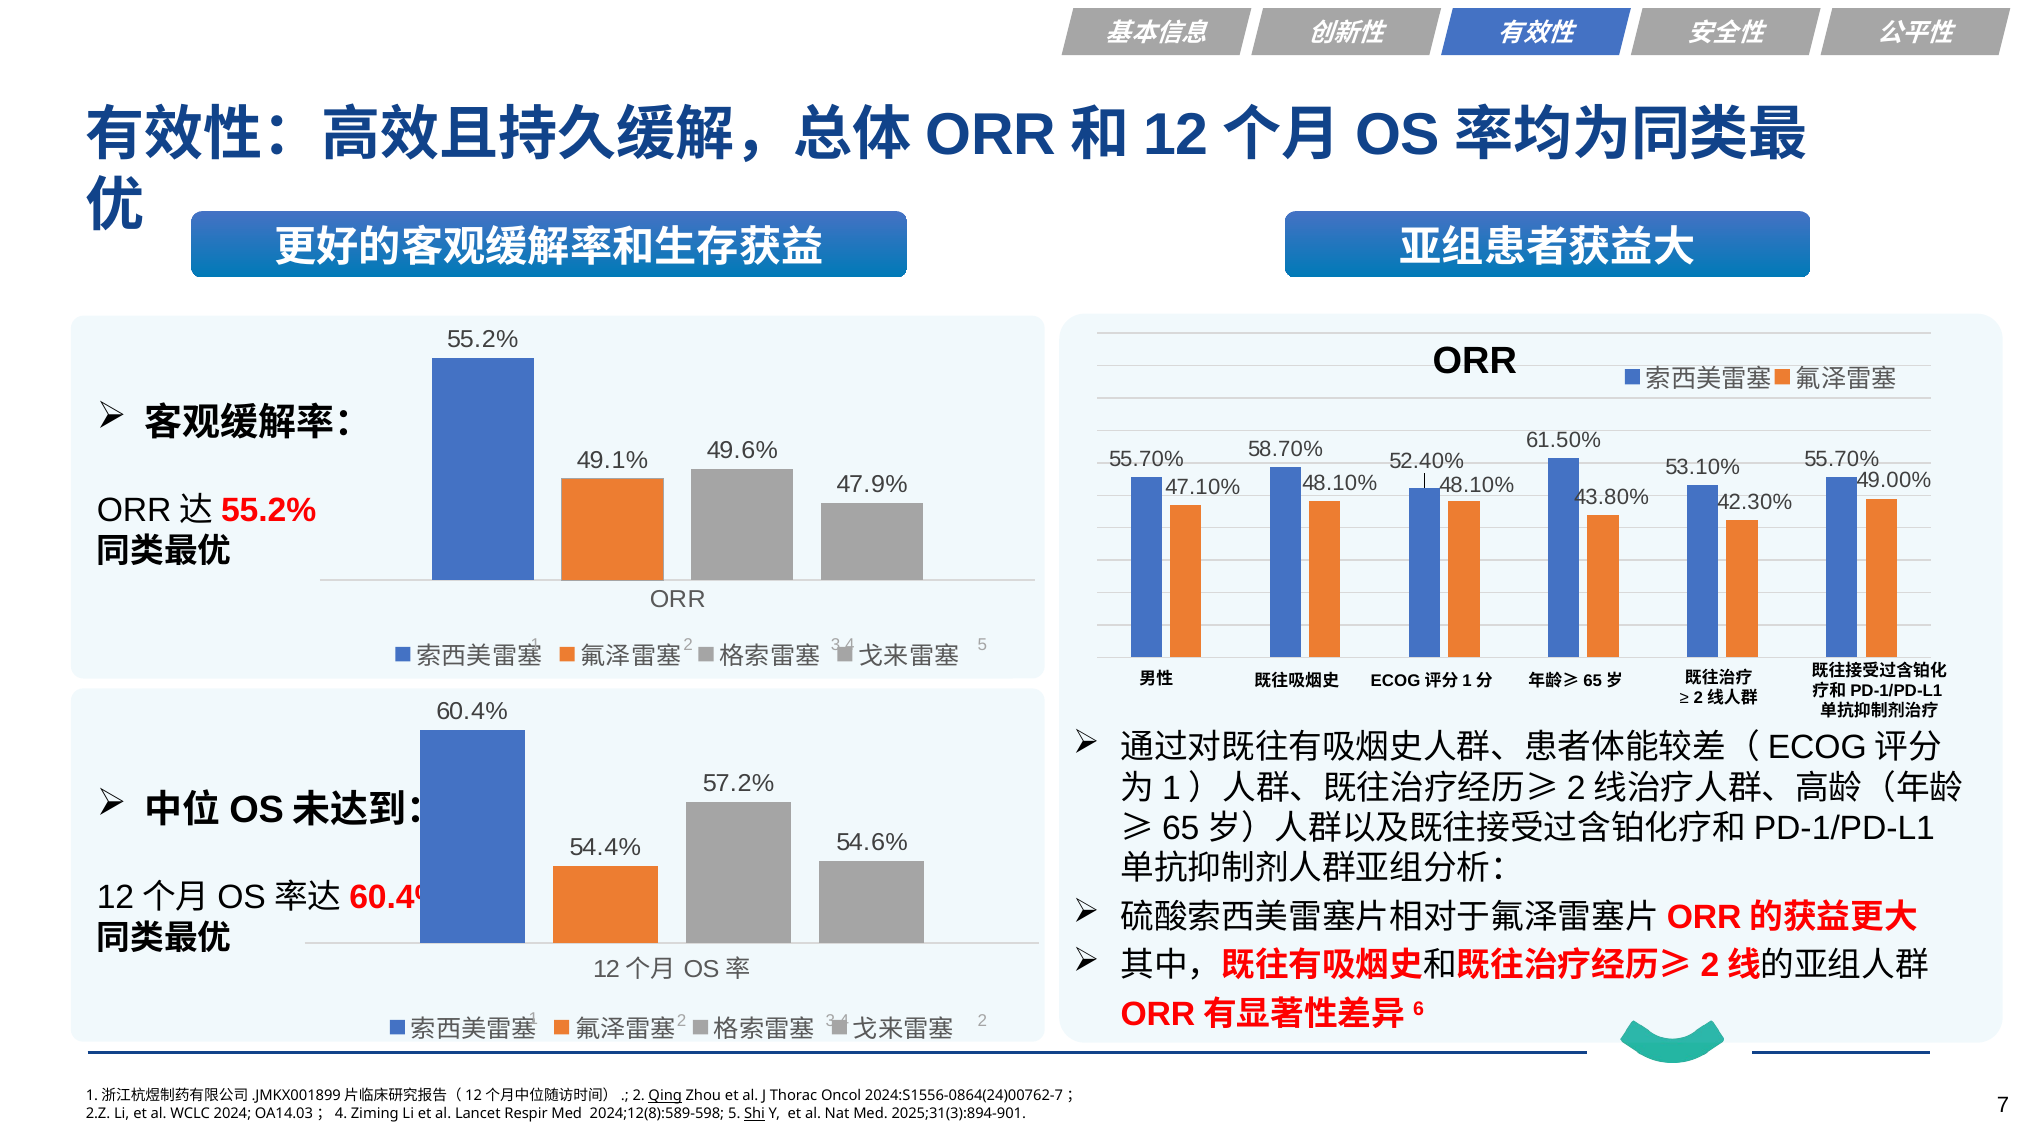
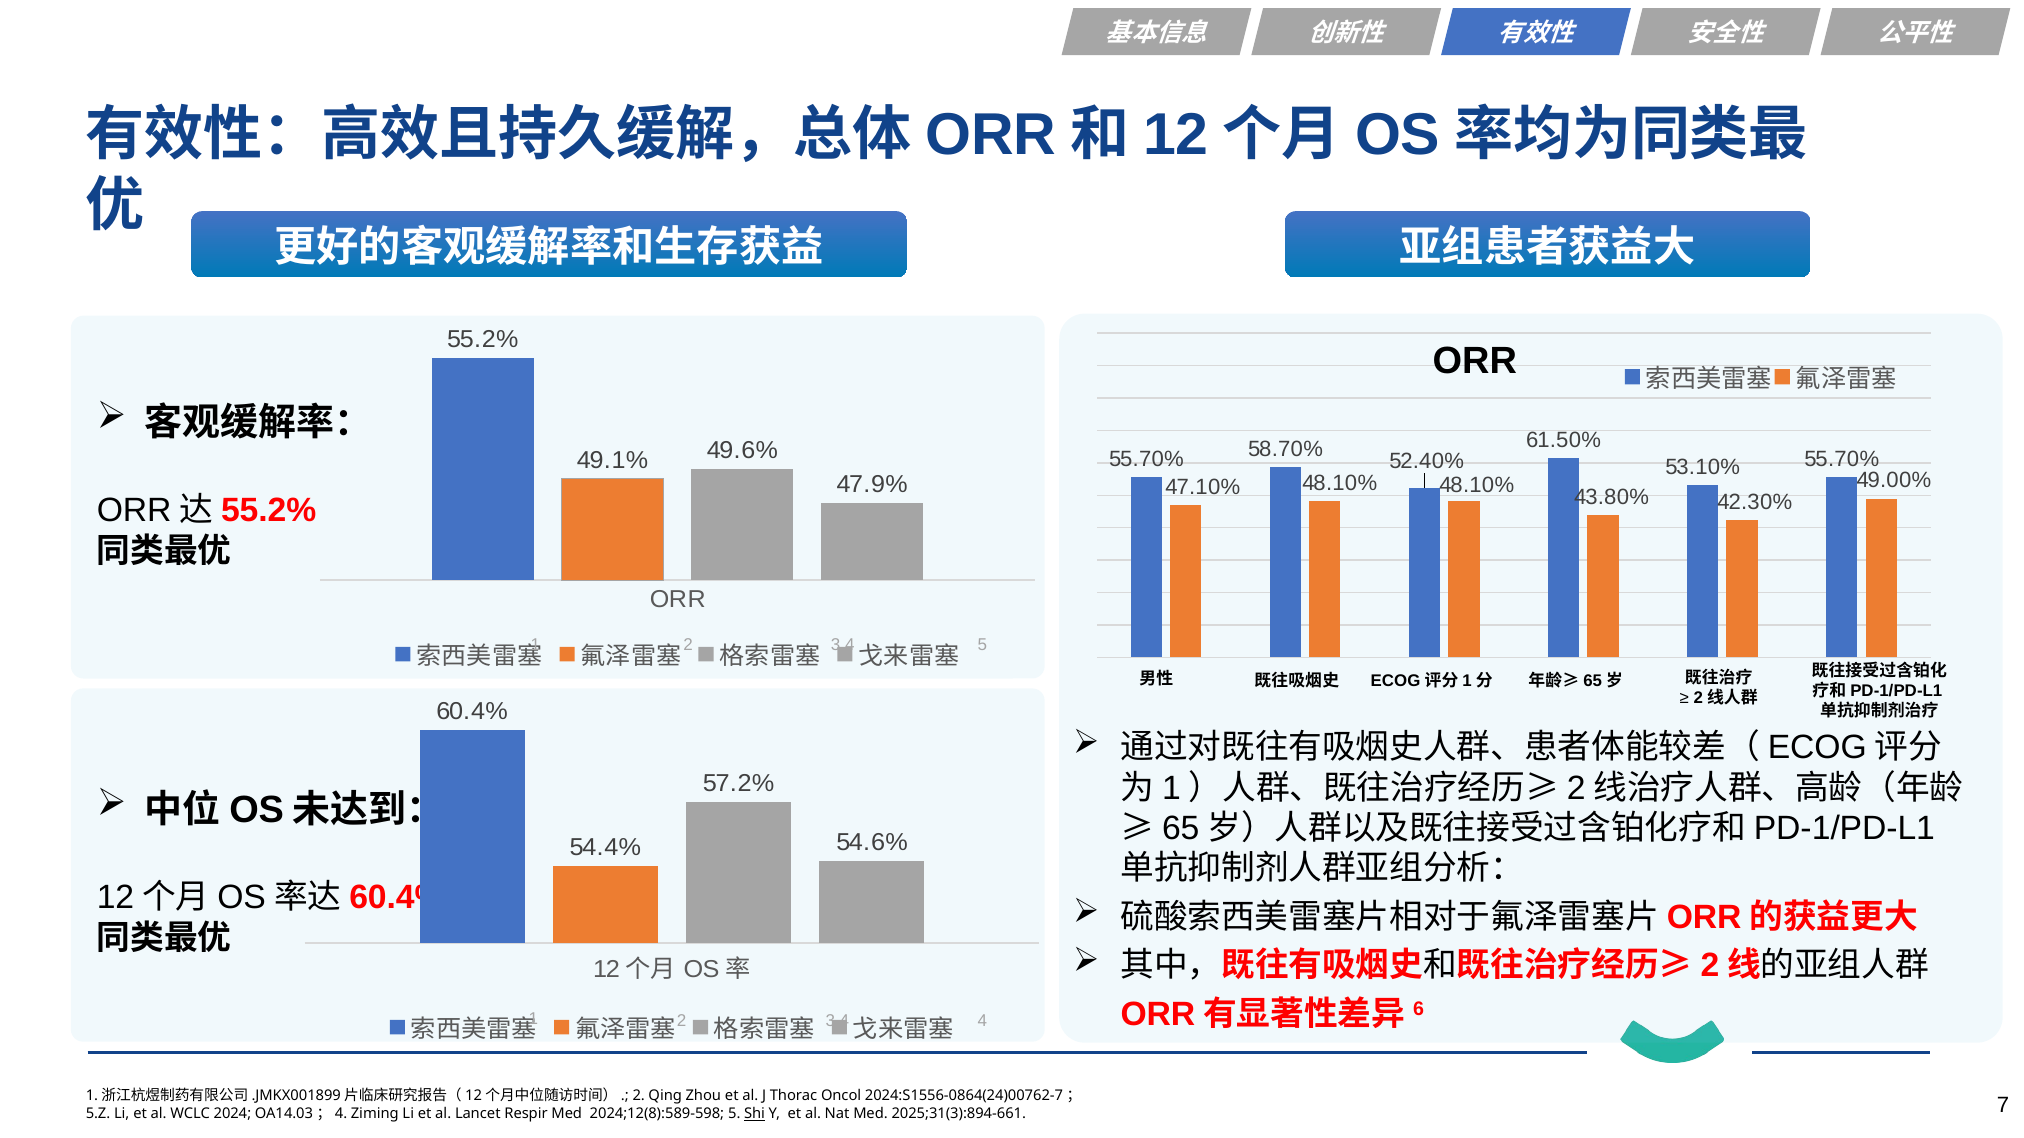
3,4 2: 2 -> 4
Qing underline: present -> none
2.Z: 2.Z -> 5.Z
2025;31(3):894-901: 2025;31(3):894-901 -> 2025;31(3):894-661
